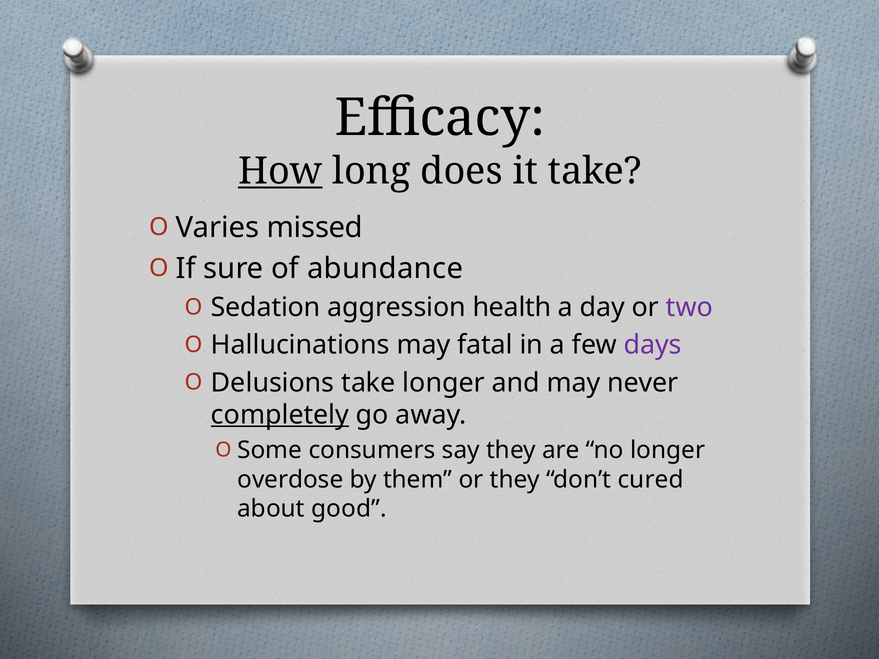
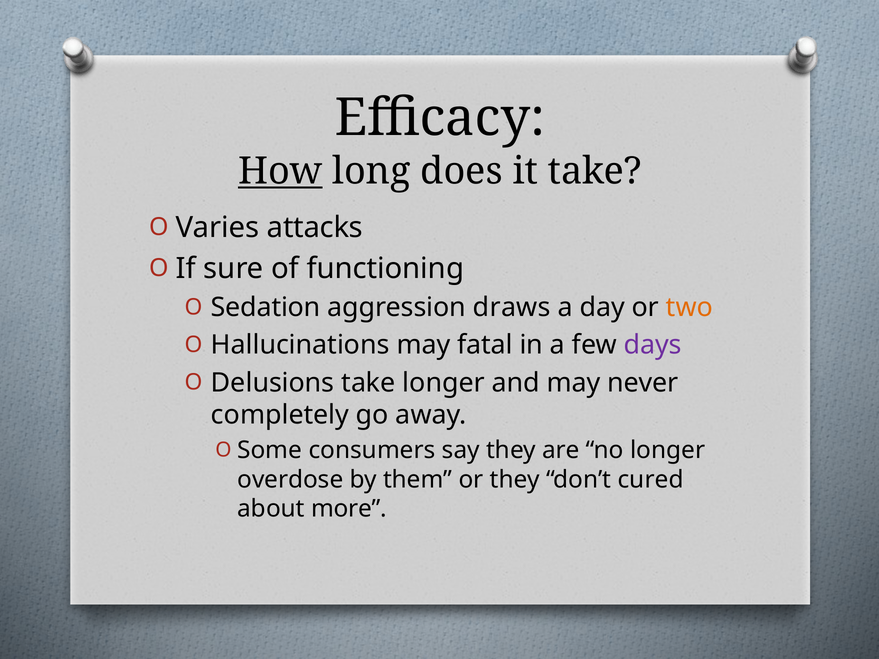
missed: missed -> attacks
abundance: abundance -> functioning
health: health -> draws
two colour: purple -> orange
completely underline: present -> none
good: good -> more
